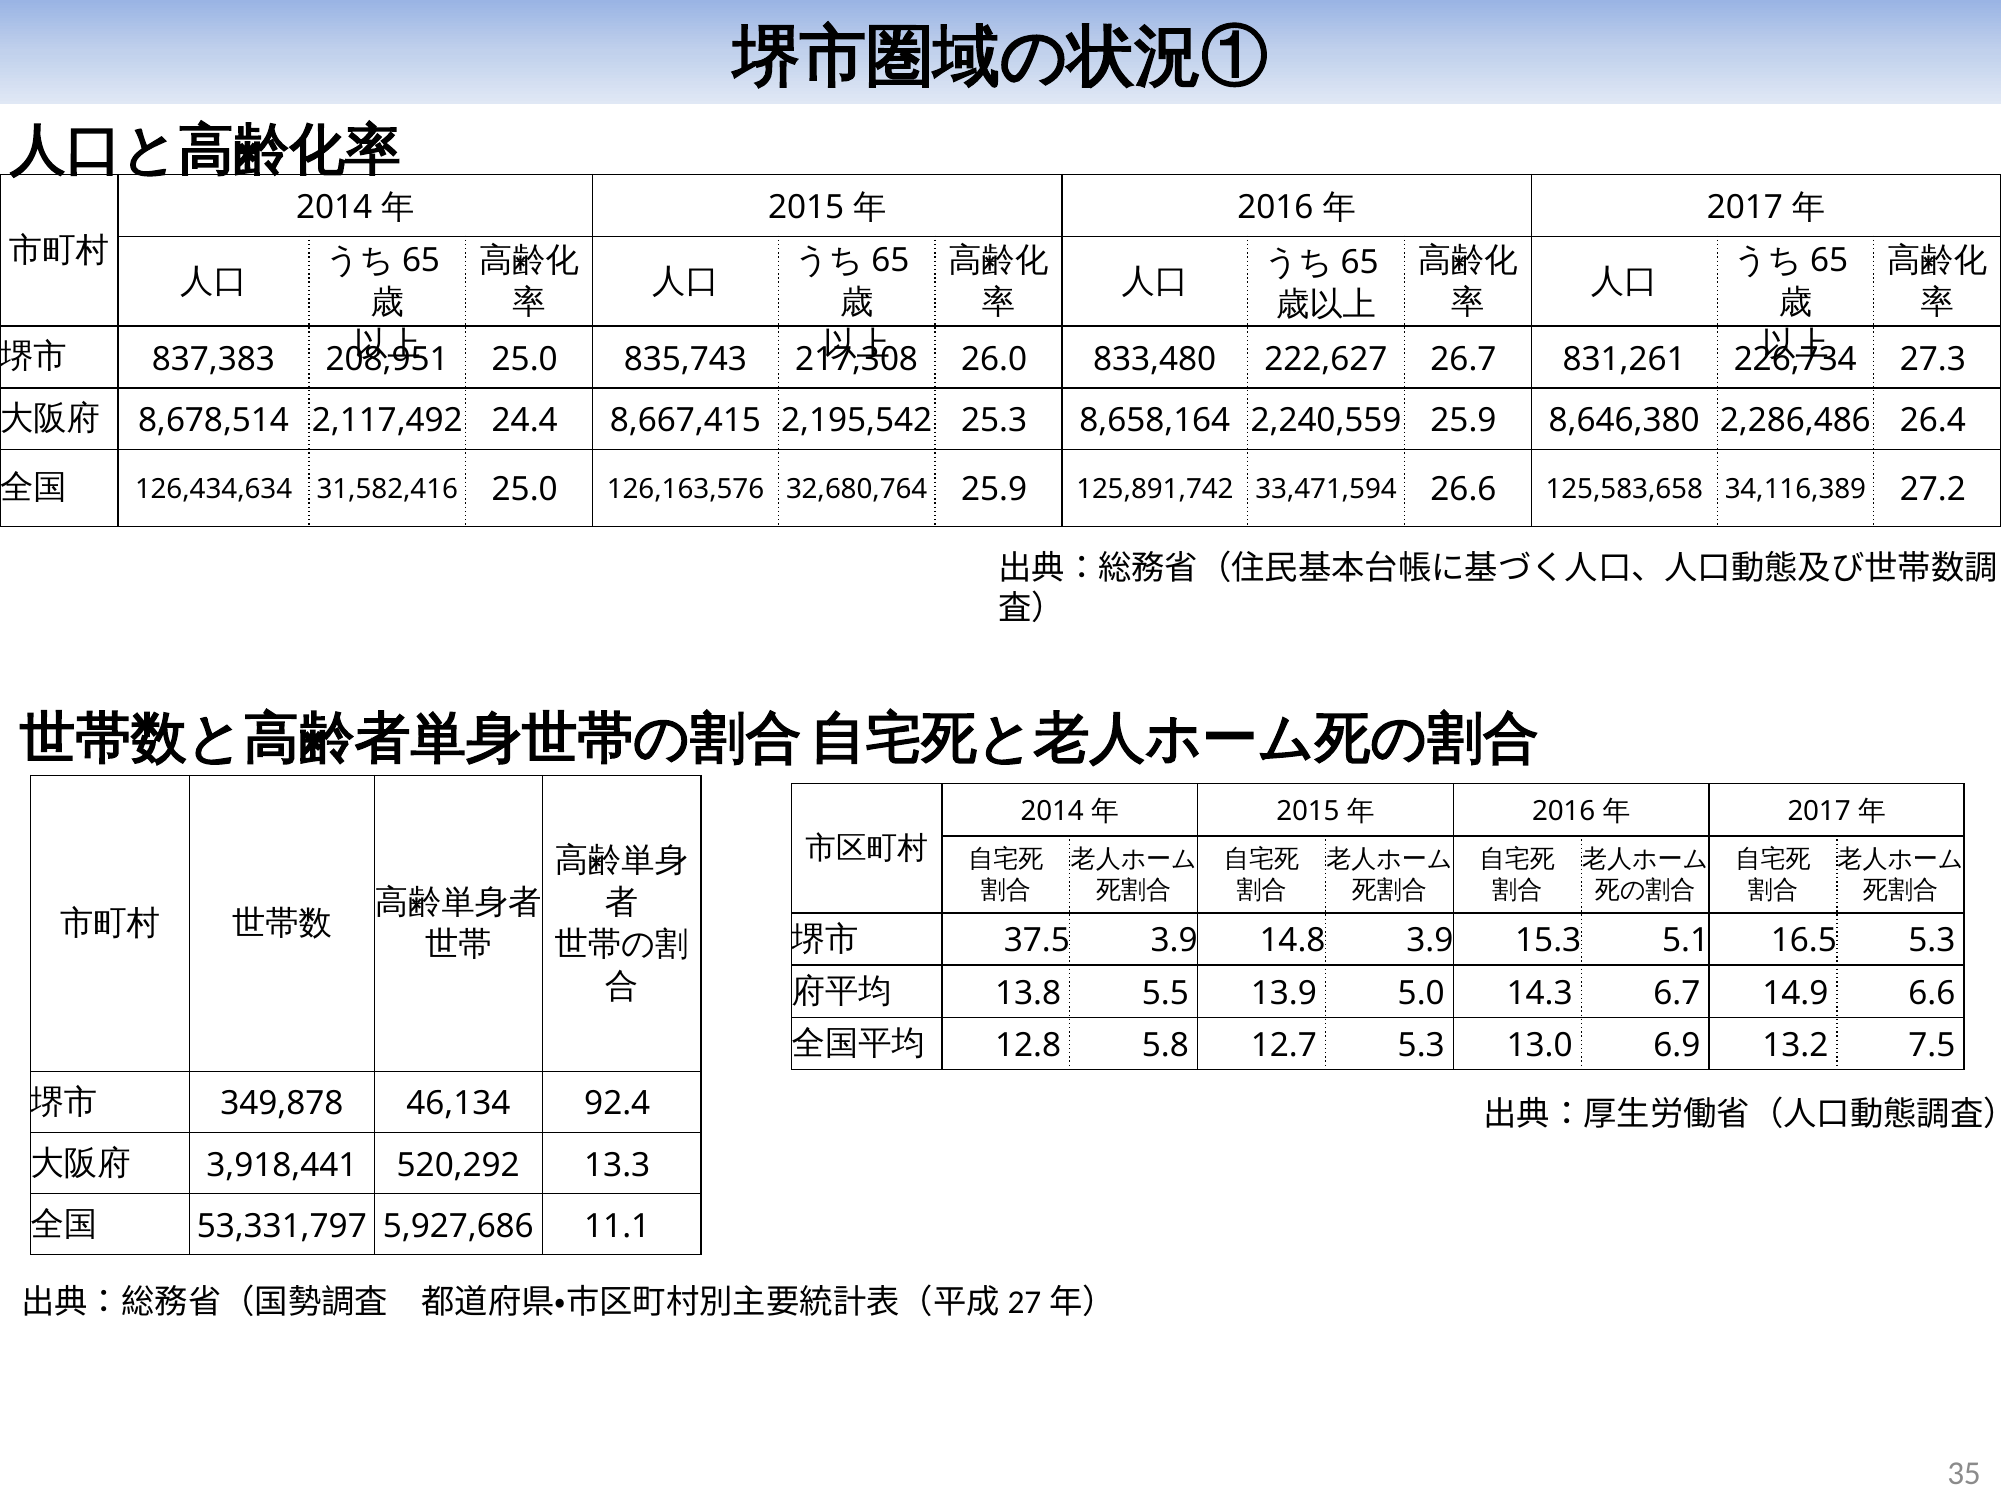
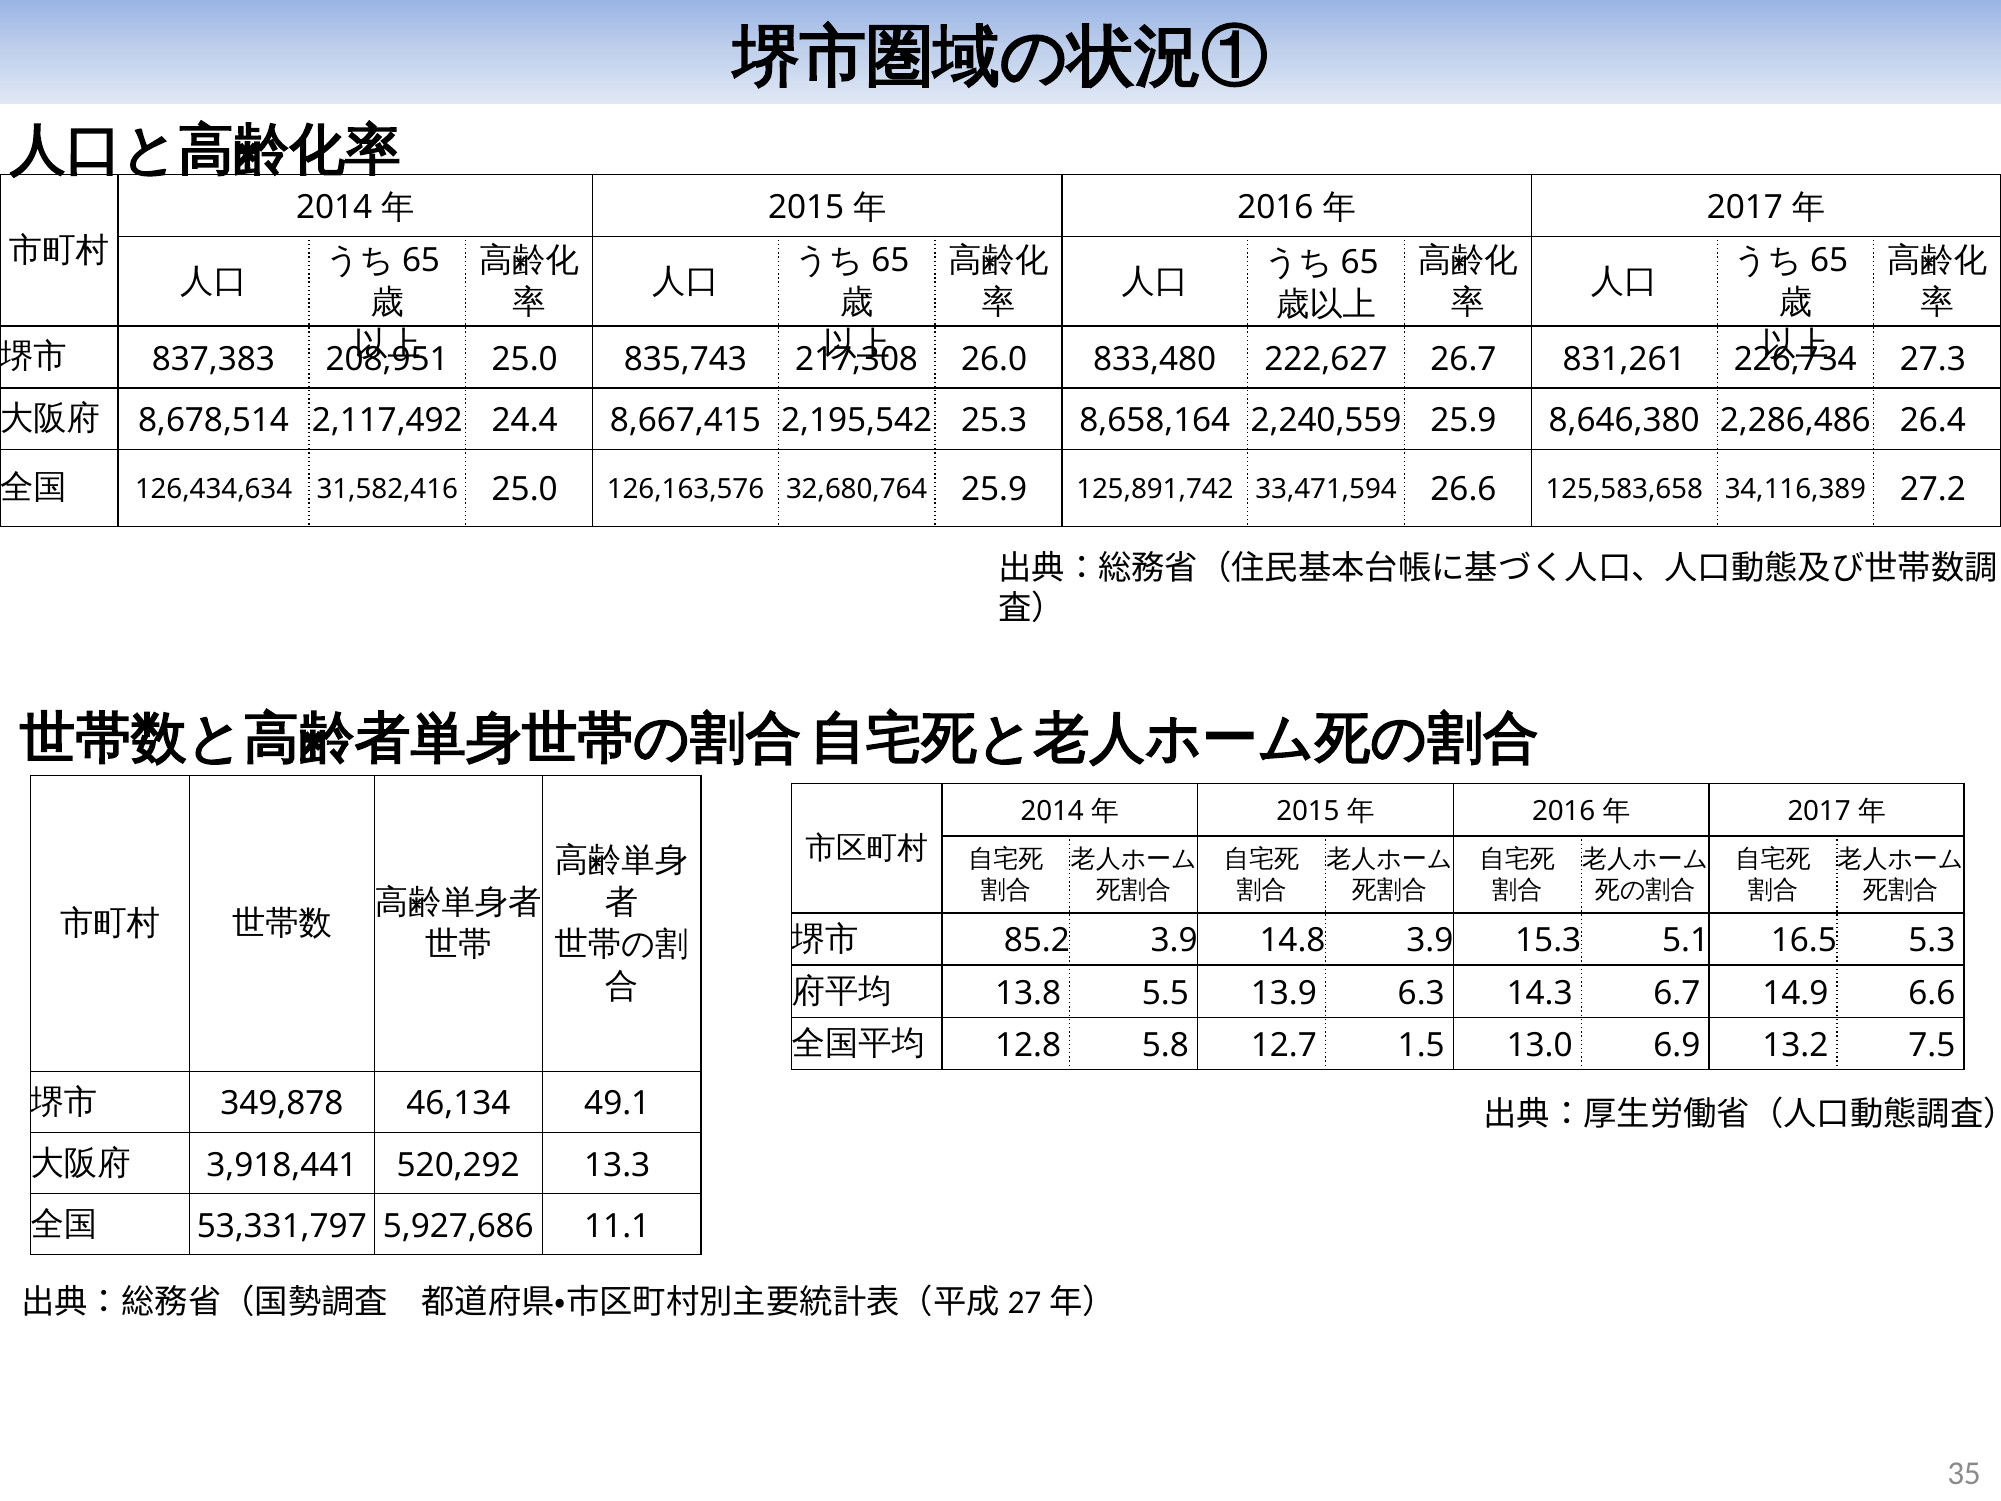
37.5: 37.5 -> 85.2
5.0: 5.0 -> 6.3
12.7 5.3: 5.3 -> 1.5
92.4: 92.4 -> 49.1
